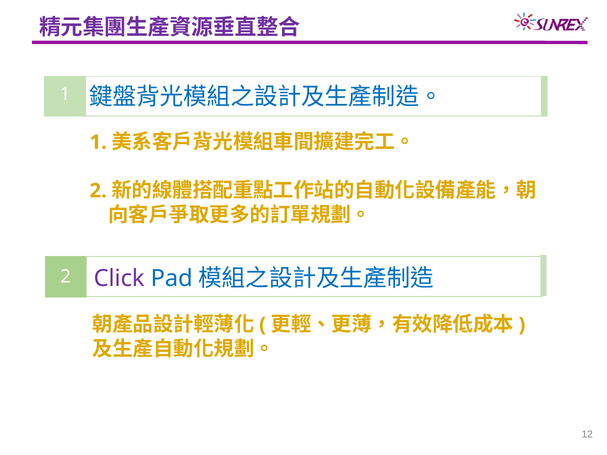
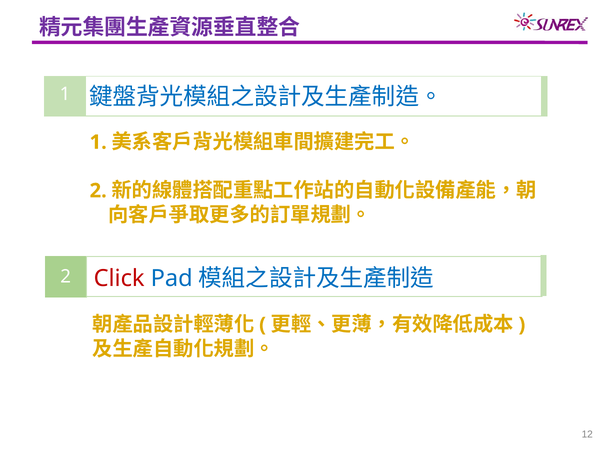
Click colour: purple -> red
